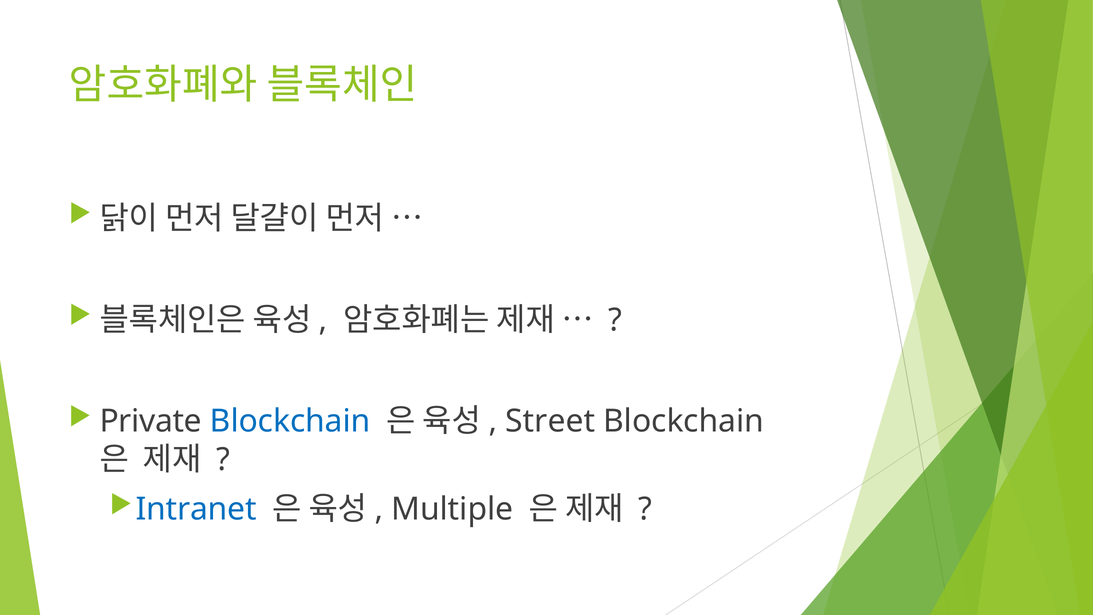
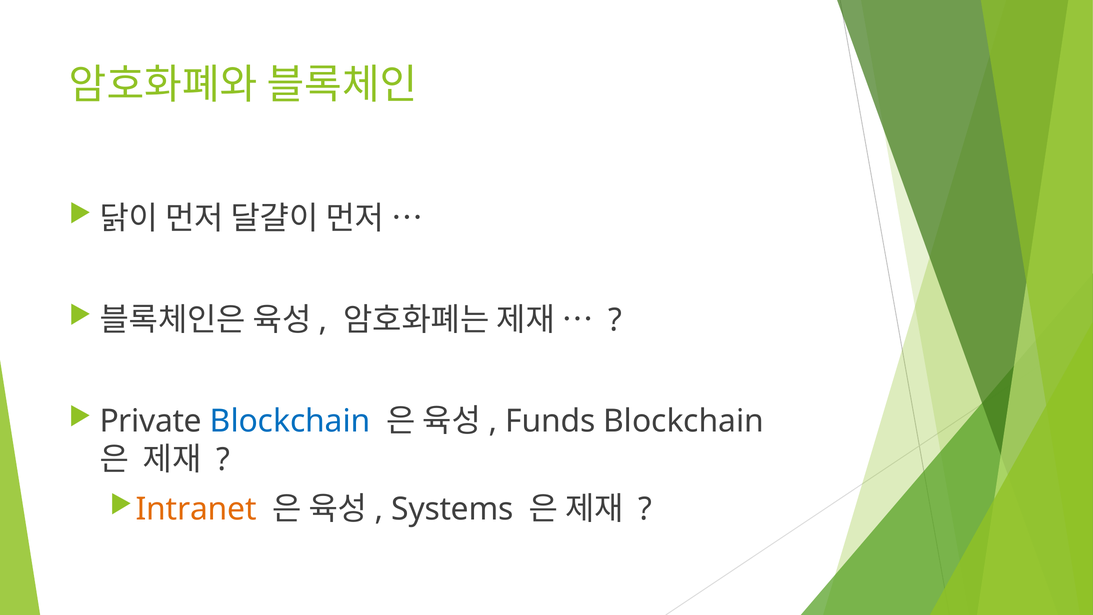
Street: Street -> Funds
Intranet colour: blue -> orange
Multiple: Multiple -> Systems
